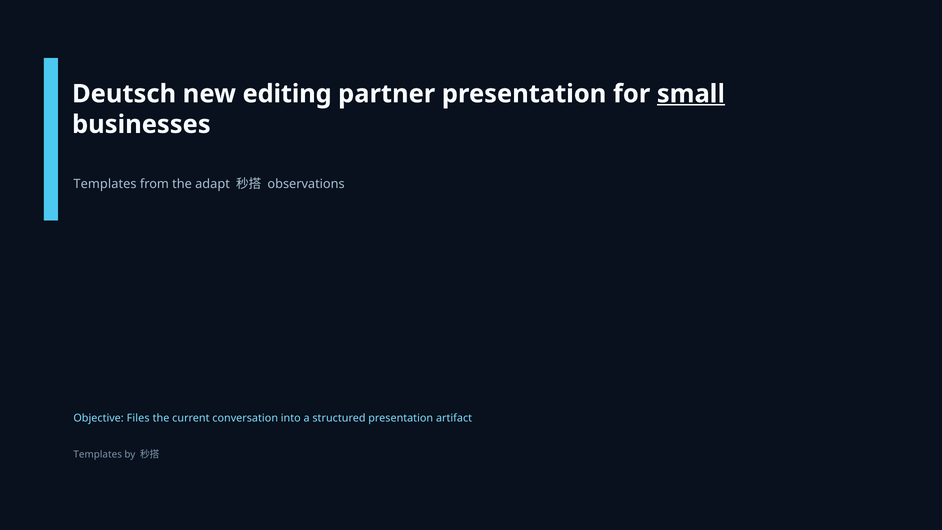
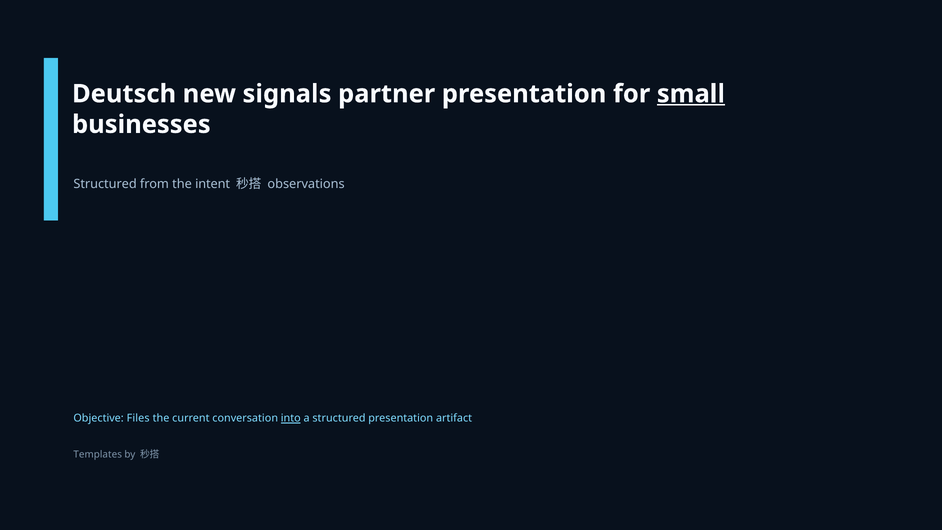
editing: editing -> signals
Templates at (105, 184): Templates -> Structured
adapt: adapt -> intent
into underline: none -> present
